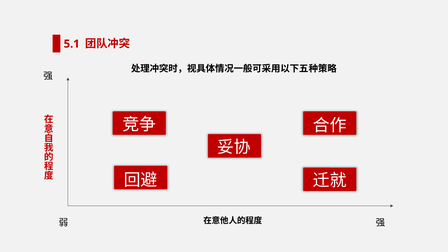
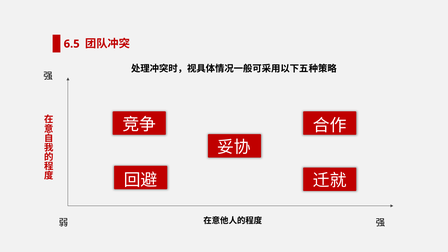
5.1: 5.1 -> 6.5
